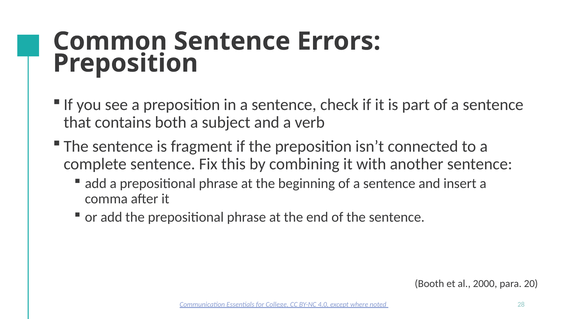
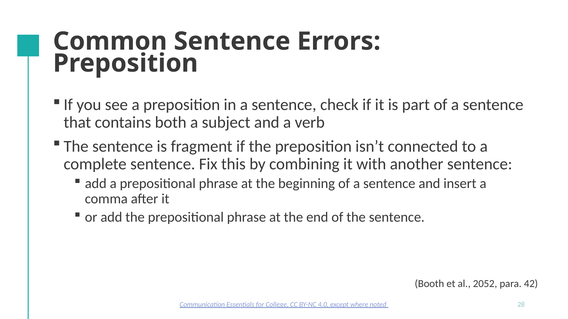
2000: 2000 -> 2052
20: 20 -> 42
